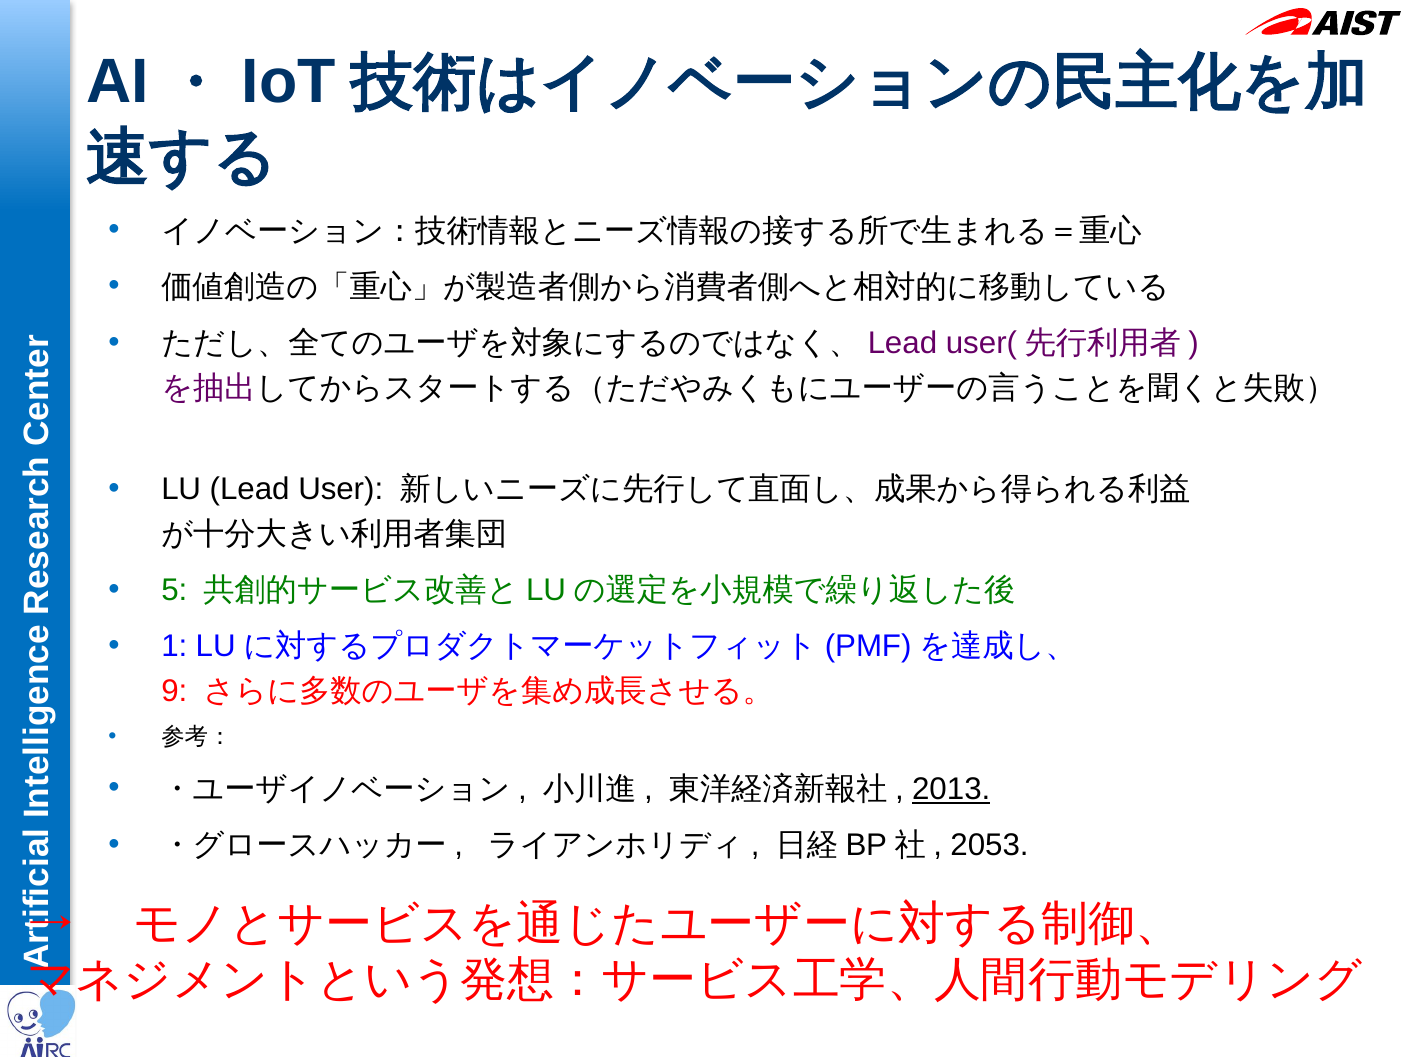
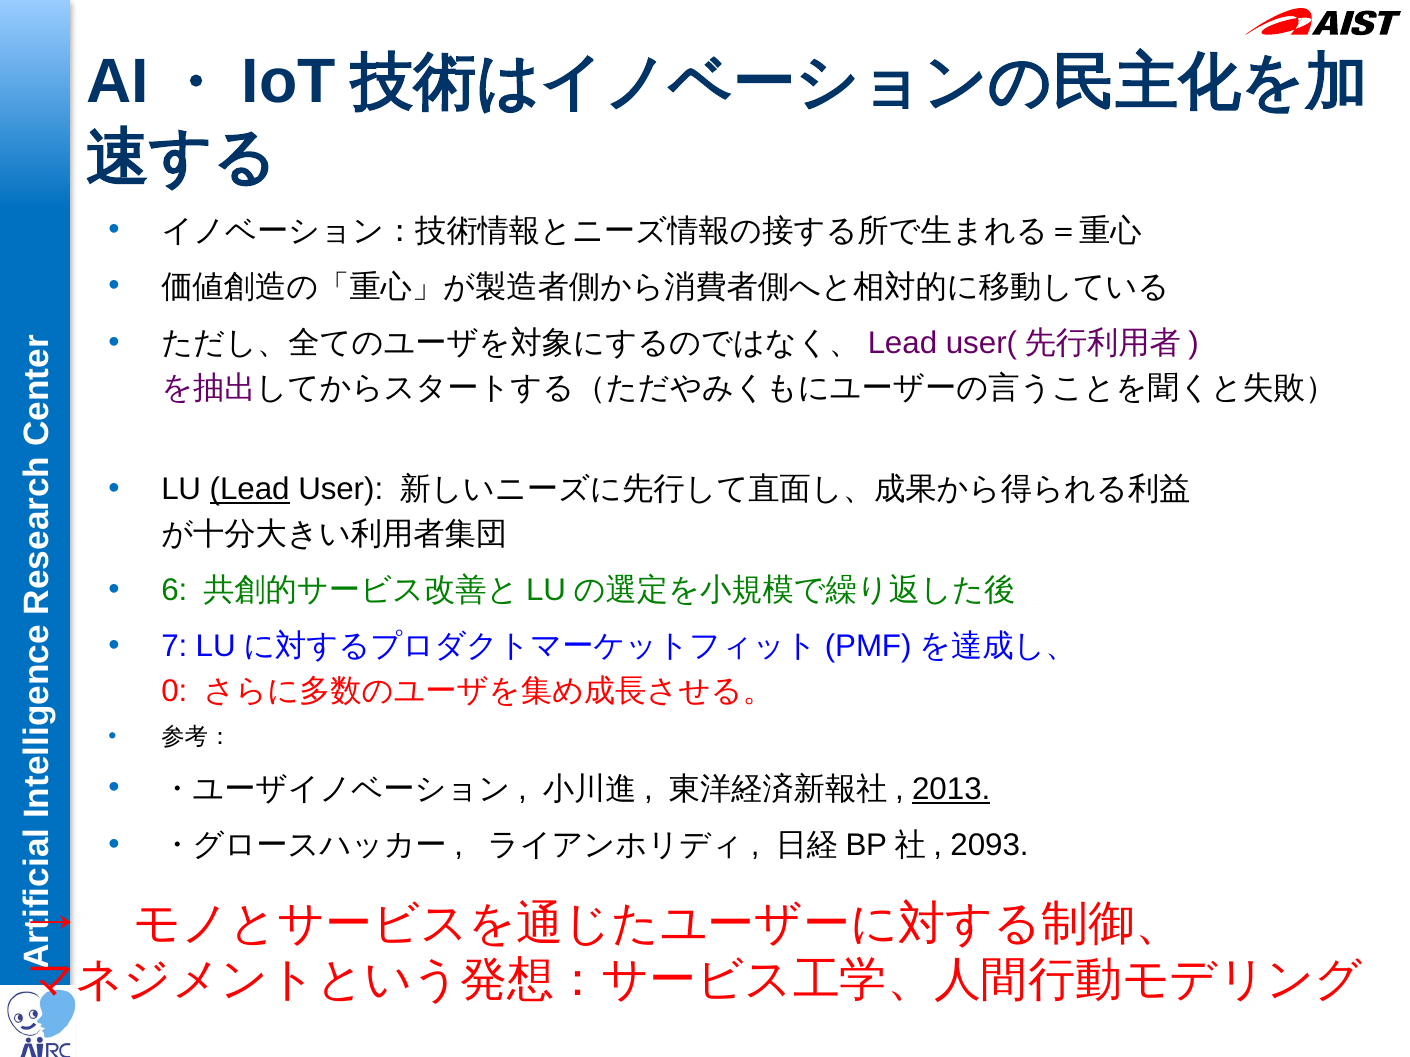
Lead underline: none -> present
5: 5 -> 6
1: 1 -> 7
9: 9 -> 0
2053: 2053 -> 2093
